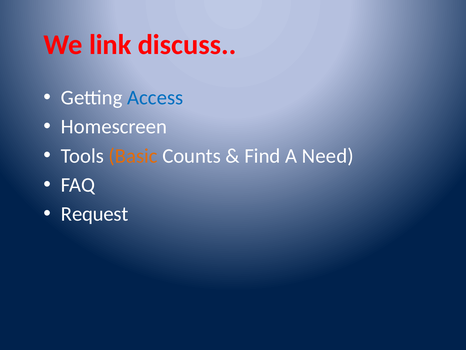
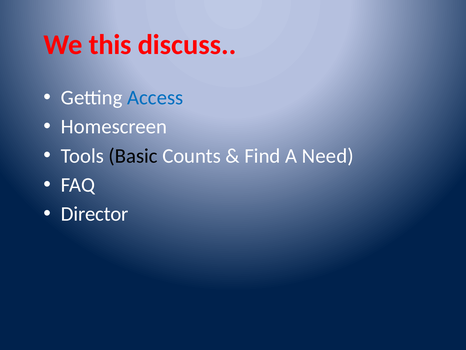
link: link -> this
Basic colour: orange -> black
Request: Request -> Director
